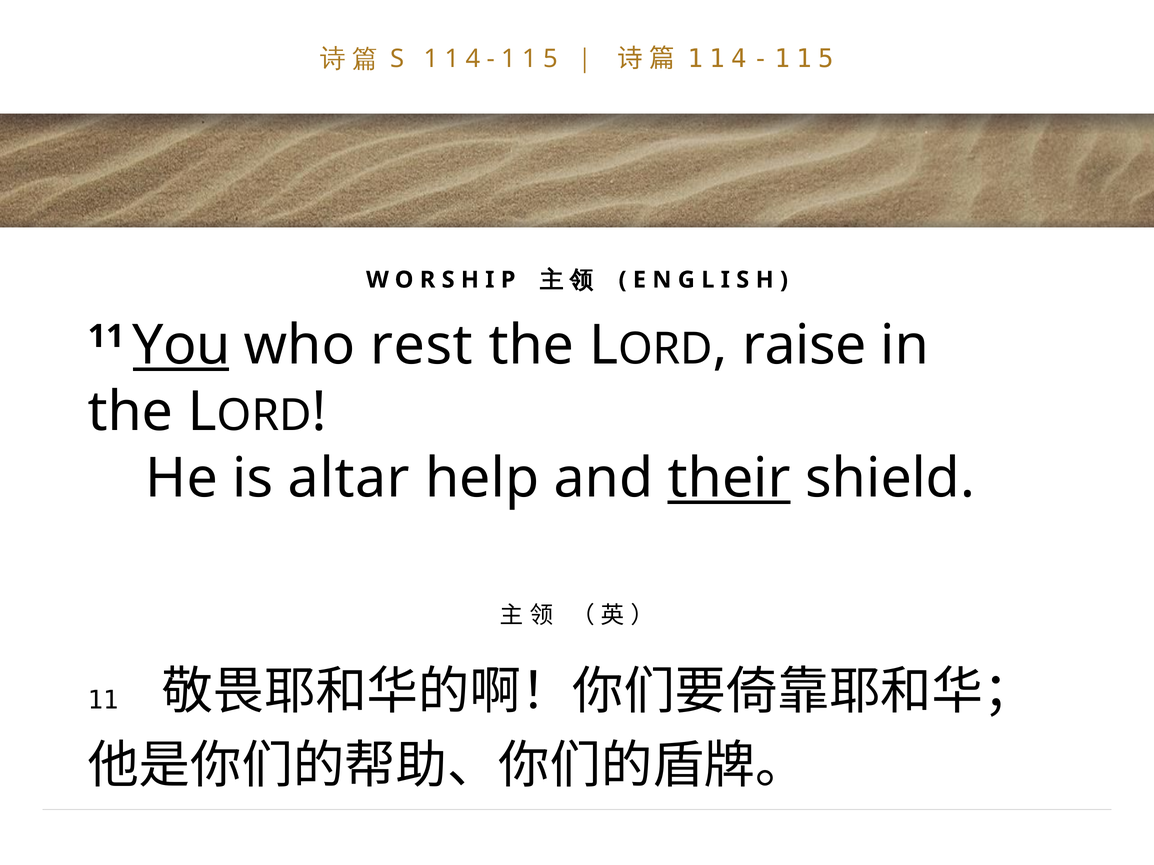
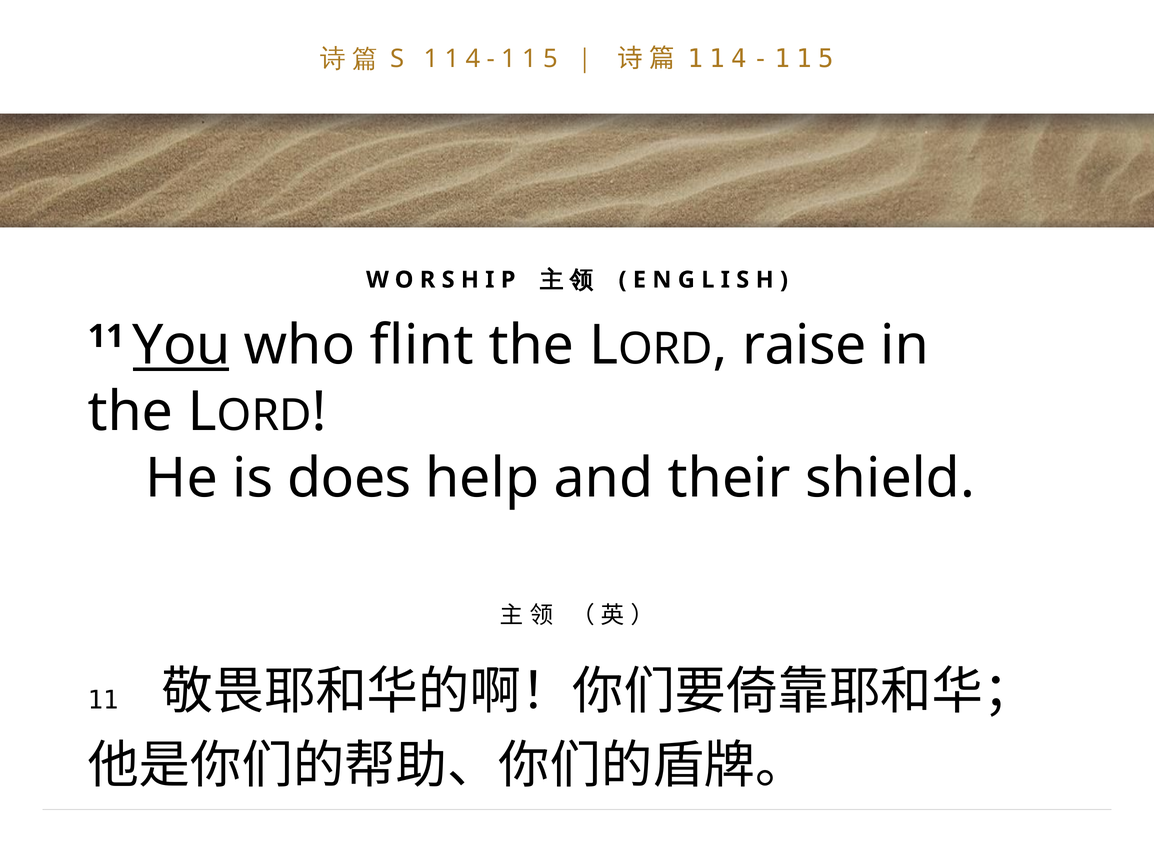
rest: rest -> flint
altar: altar -> does
their underline: present -> none
